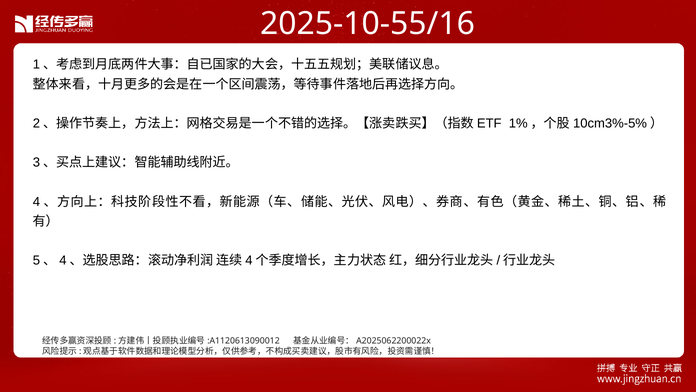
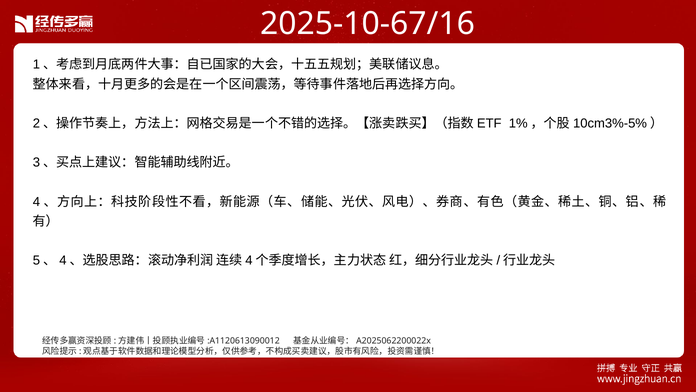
2025-10-55/16: 2025-10-55/16 -> 2025-10-67/16
